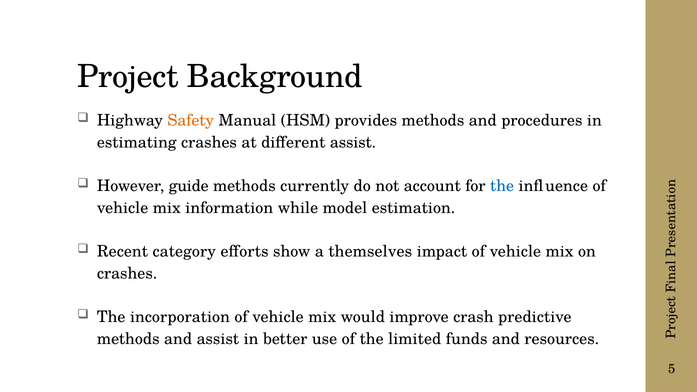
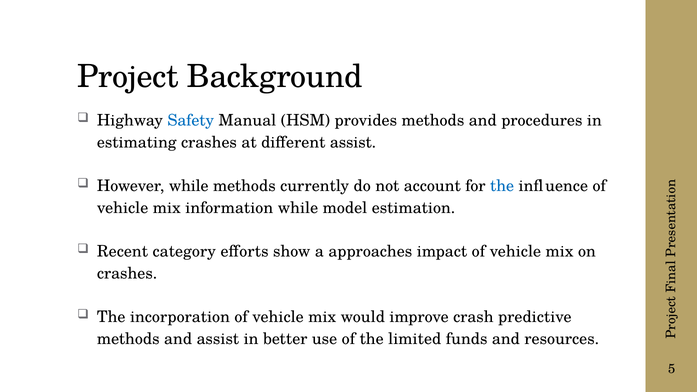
Safety colour: orange -> blue
However guide: guide -> while
themselves: themselves -> approaches
